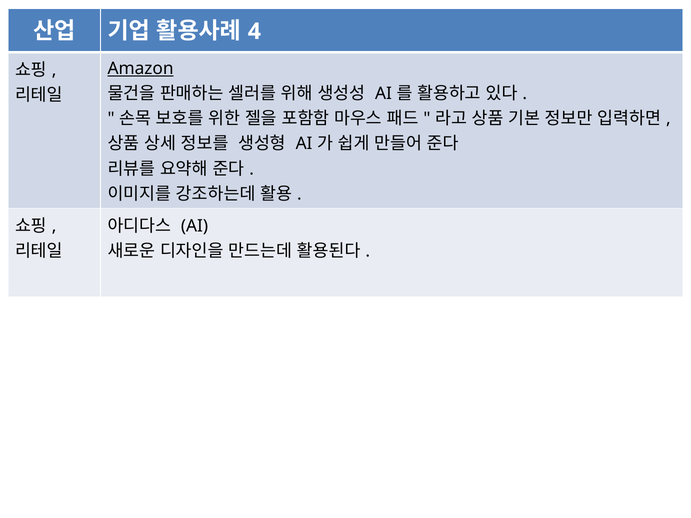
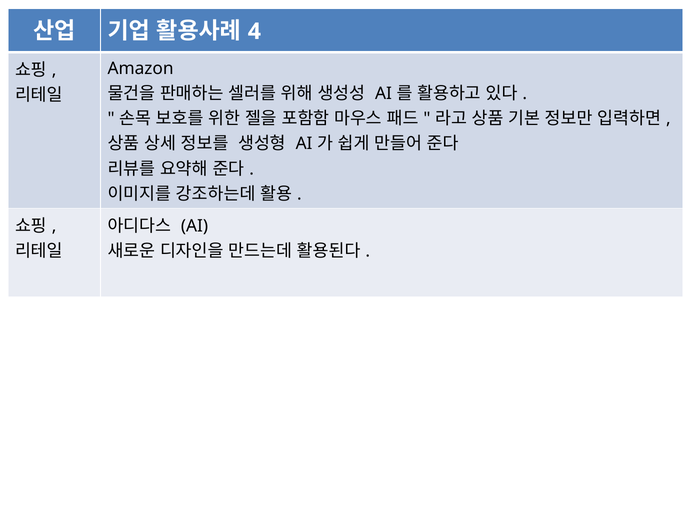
Amazon underline: present -> none
